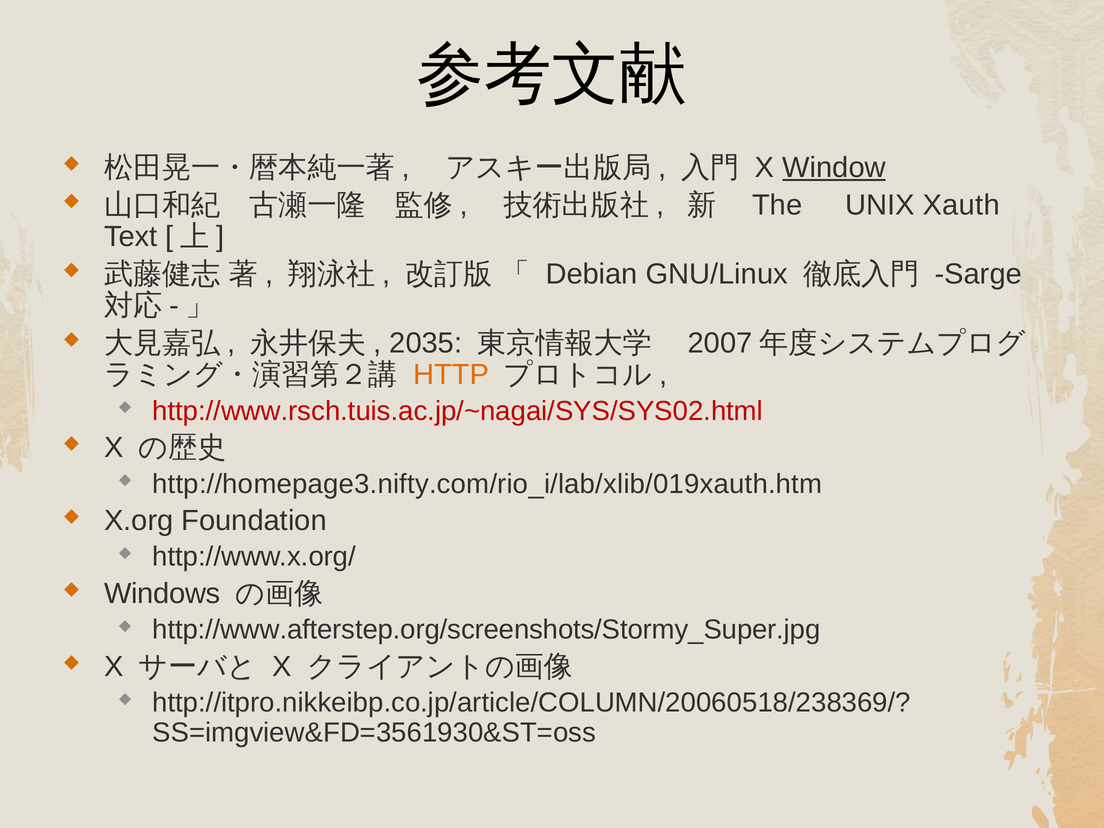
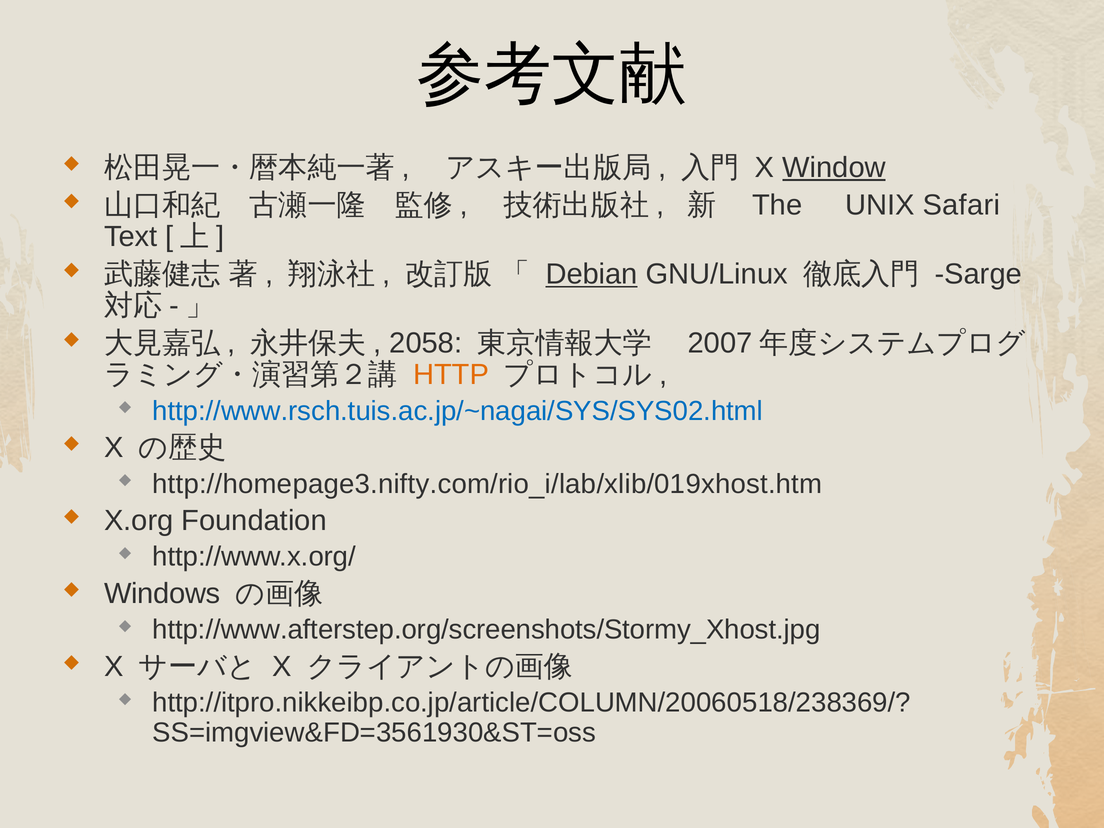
Xauth: Xauth -> Safari
Debian underline: none -> present
2035: 2035 -> 2058
http://www.rsch.tuis.ac.jp/~nagai/SYS/SYS02.html colour: red -> blue
http://homepage3.nifty.com/rio_i/lab/xlib/019xauth.htm: http://homepage3.nifty.com/rio_i/lab/xlib/019xauth.htm -> http://homepage3.nifty.com/rio_i/lab/xlib/019xhost.htm
http://www.afterstep.org/screenshots/Stormy_Super.jpg: http://www.afterstep.org/screenshots/Stormy_Super.jpg -> http://www.afterstep.org/screenshots/Stormy_Xhost.jpg
